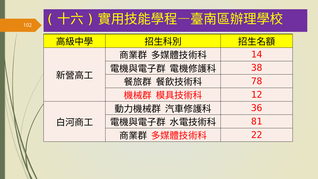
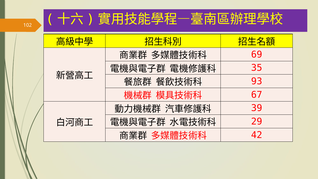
14: 14 -> 69
38: 38 -> 35
78: 78 -> 93
12: 12 -> 67
36: 36 -> 39
81: 81 -> 29
22: 22 -> 42
